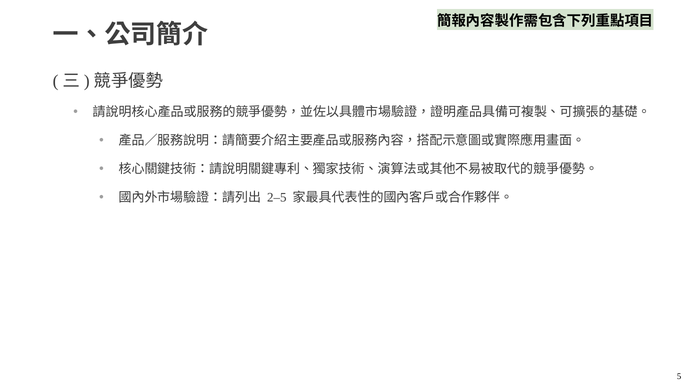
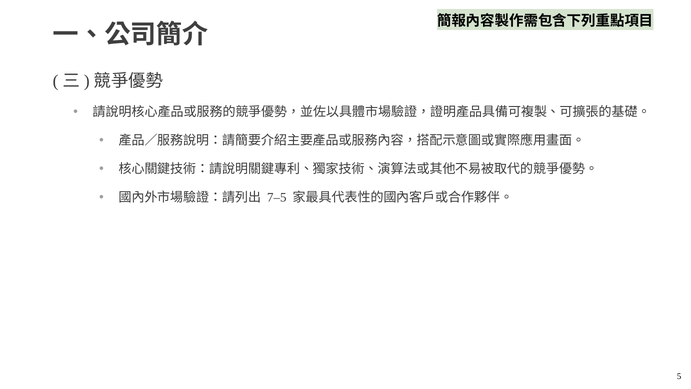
2–5: 2–5 -> 7–5
